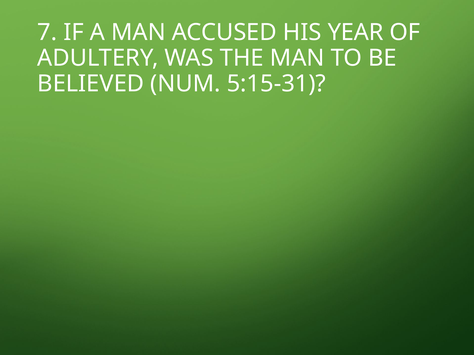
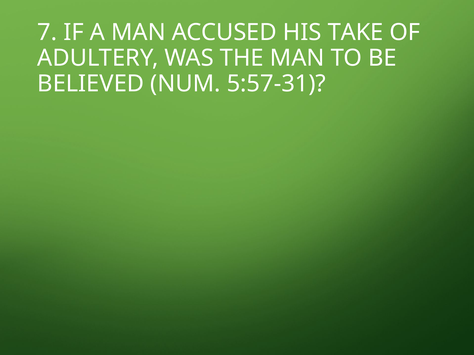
YEAR: YEAR -> TAKE
5:15-31: 5:15-31 -> 5:57-31
